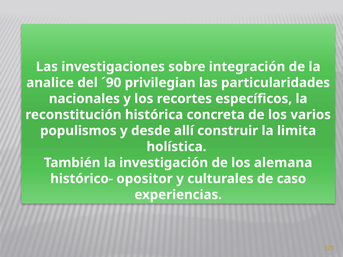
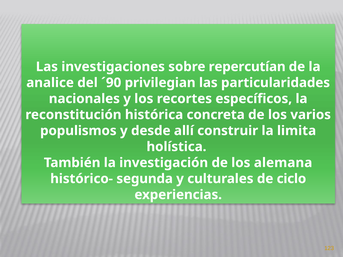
integración: integración -> repercutían
opositor: opositor -> segunda
caso: caso -> ciclo
